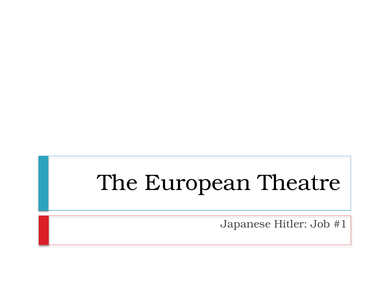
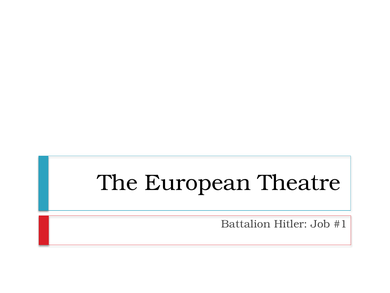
Japanese: Japanese -> Battalion
